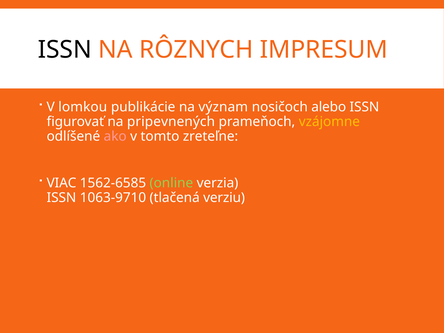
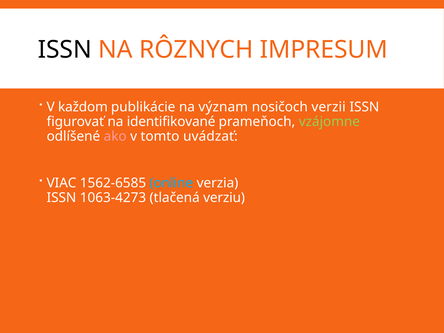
lomkou: lomkou -> každom
alebo: alebo -> verzii
pripevnených: pripevnených -> identifikované
vzájomne colour: yellow -> light green
zreteľne: zreteľne -> uvádzať
online colour: light green -> light blue
1063-9710: 1063-9710 -> 1063-4273
